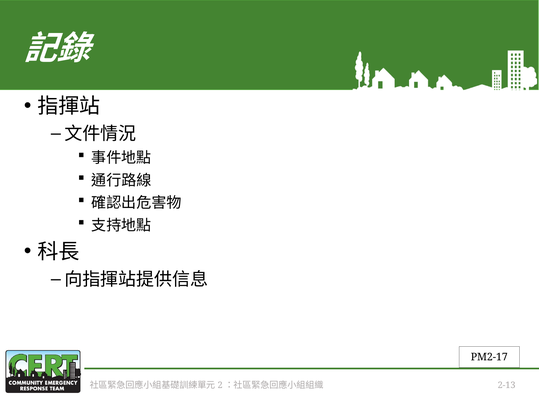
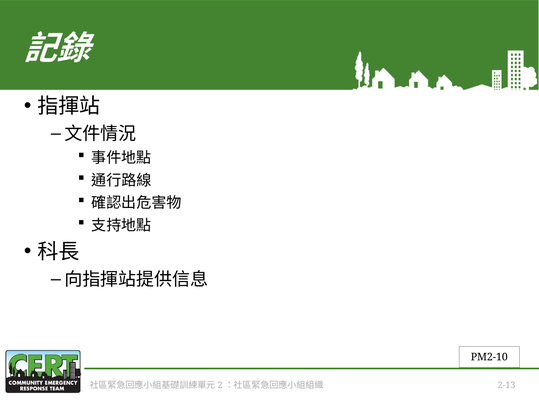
PM2-17: PM2-17 -> PM2-10
